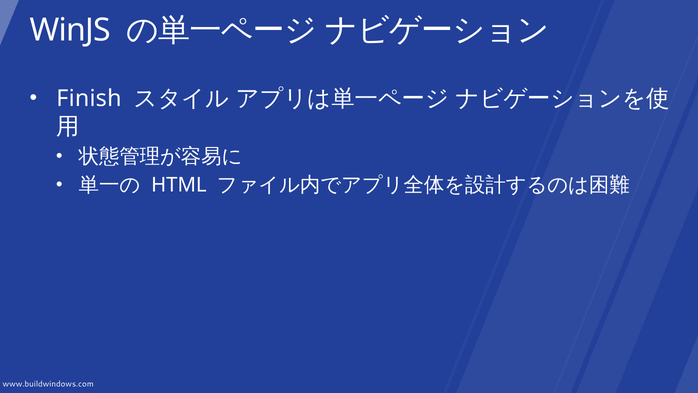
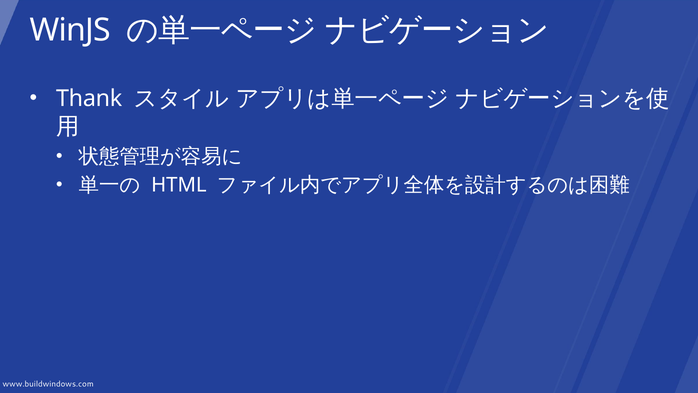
Finish: Finish -> Thank
